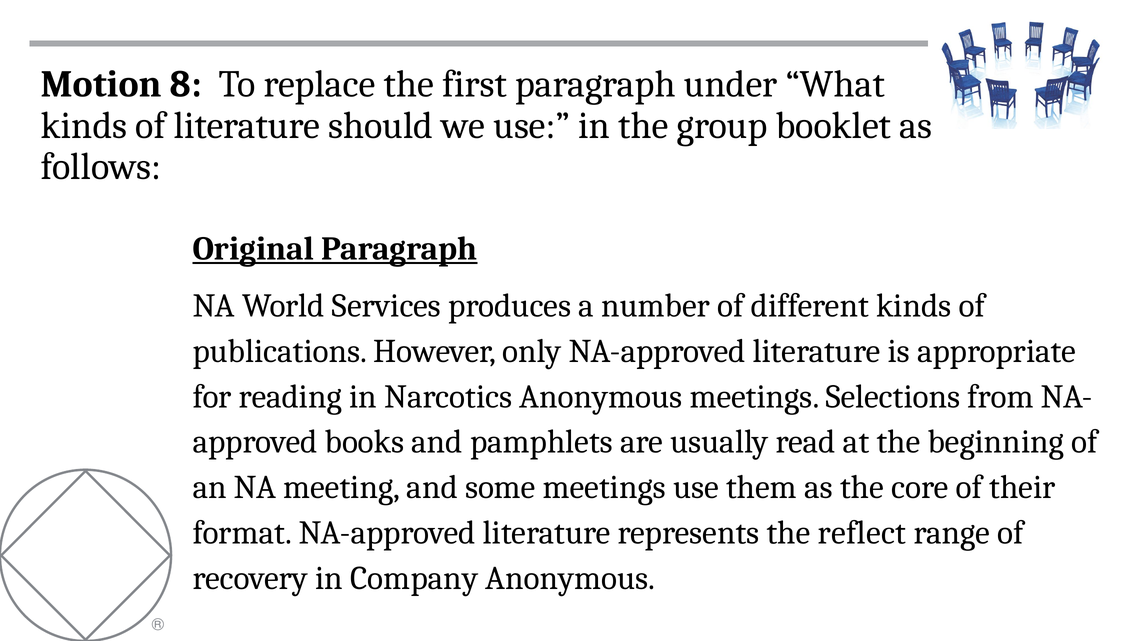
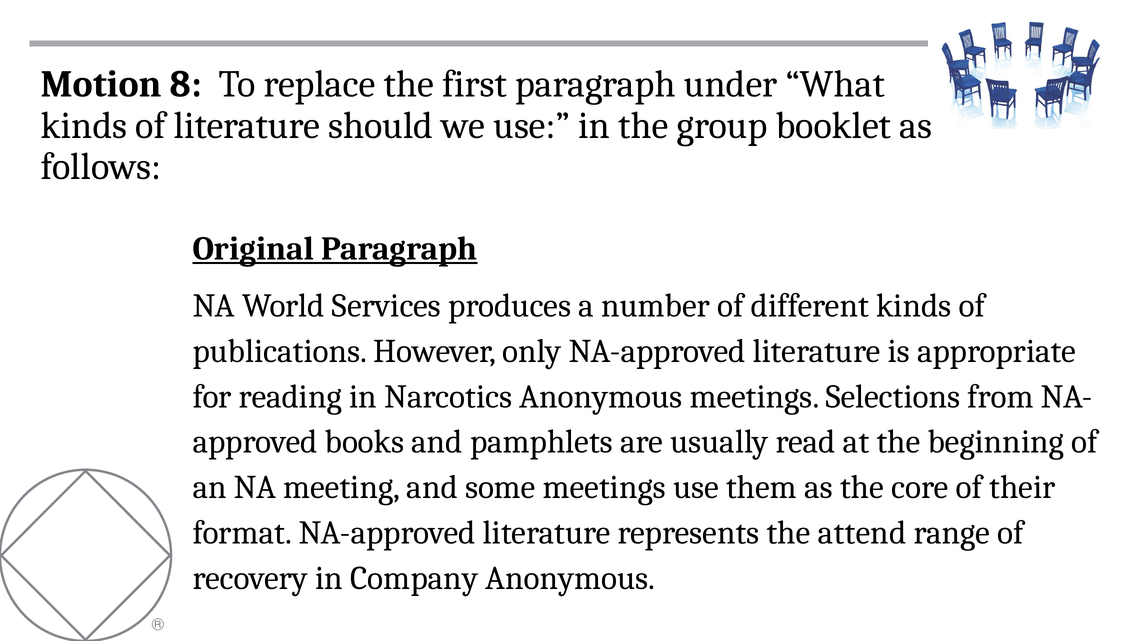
reflect: reflect -> attend
